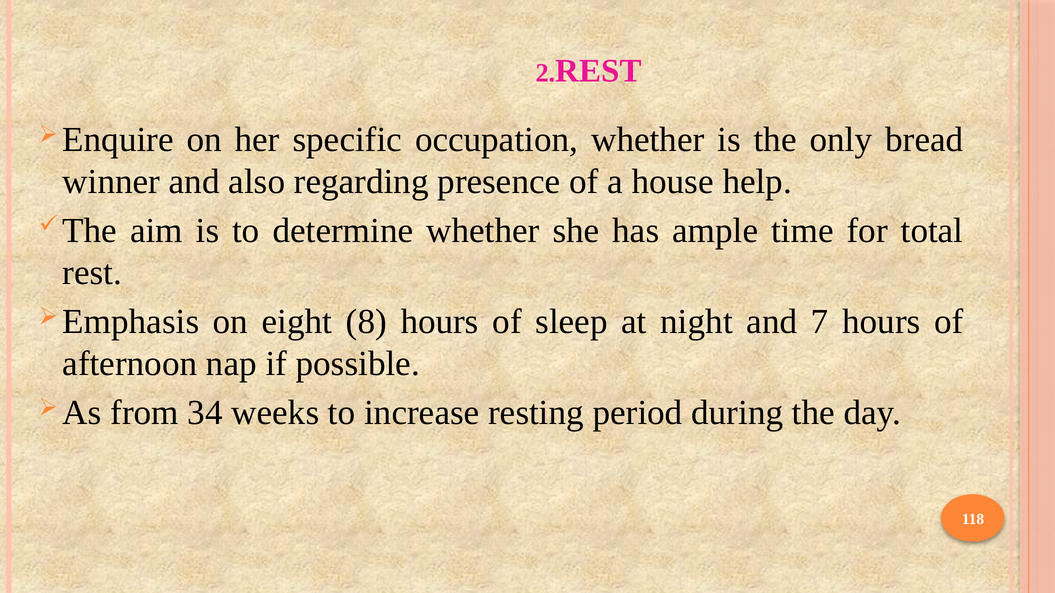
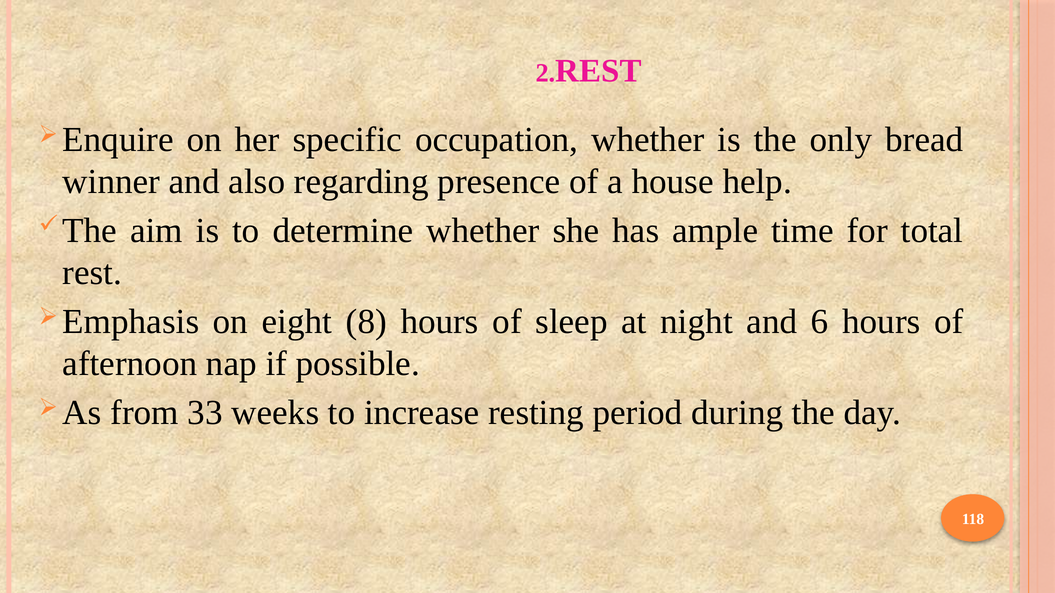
7: 7 -> 6
34: 34 -> 33
